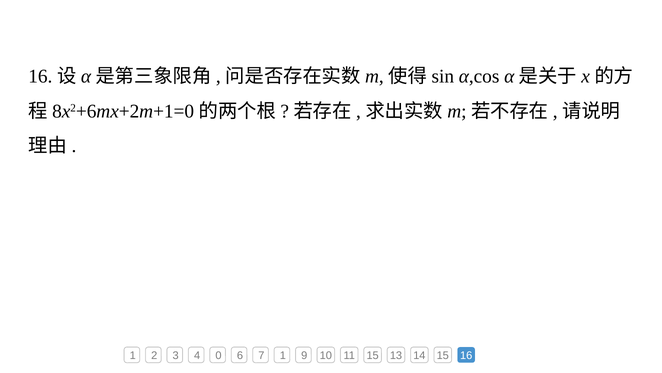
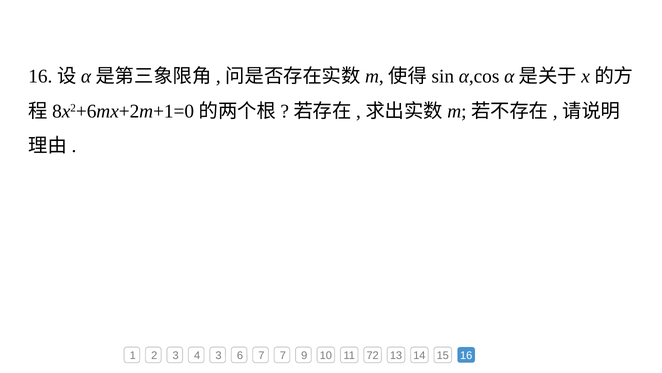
4 0: 0 -> 3
7 1: 1 -> 7
11 15: 15 -> 72
